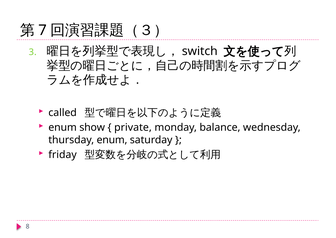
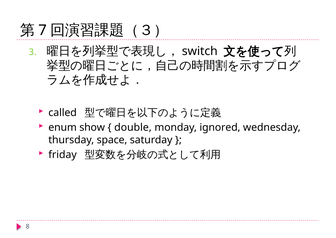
private: private -> double
balance: balance -> ignored
thursday enum: enum -> space
